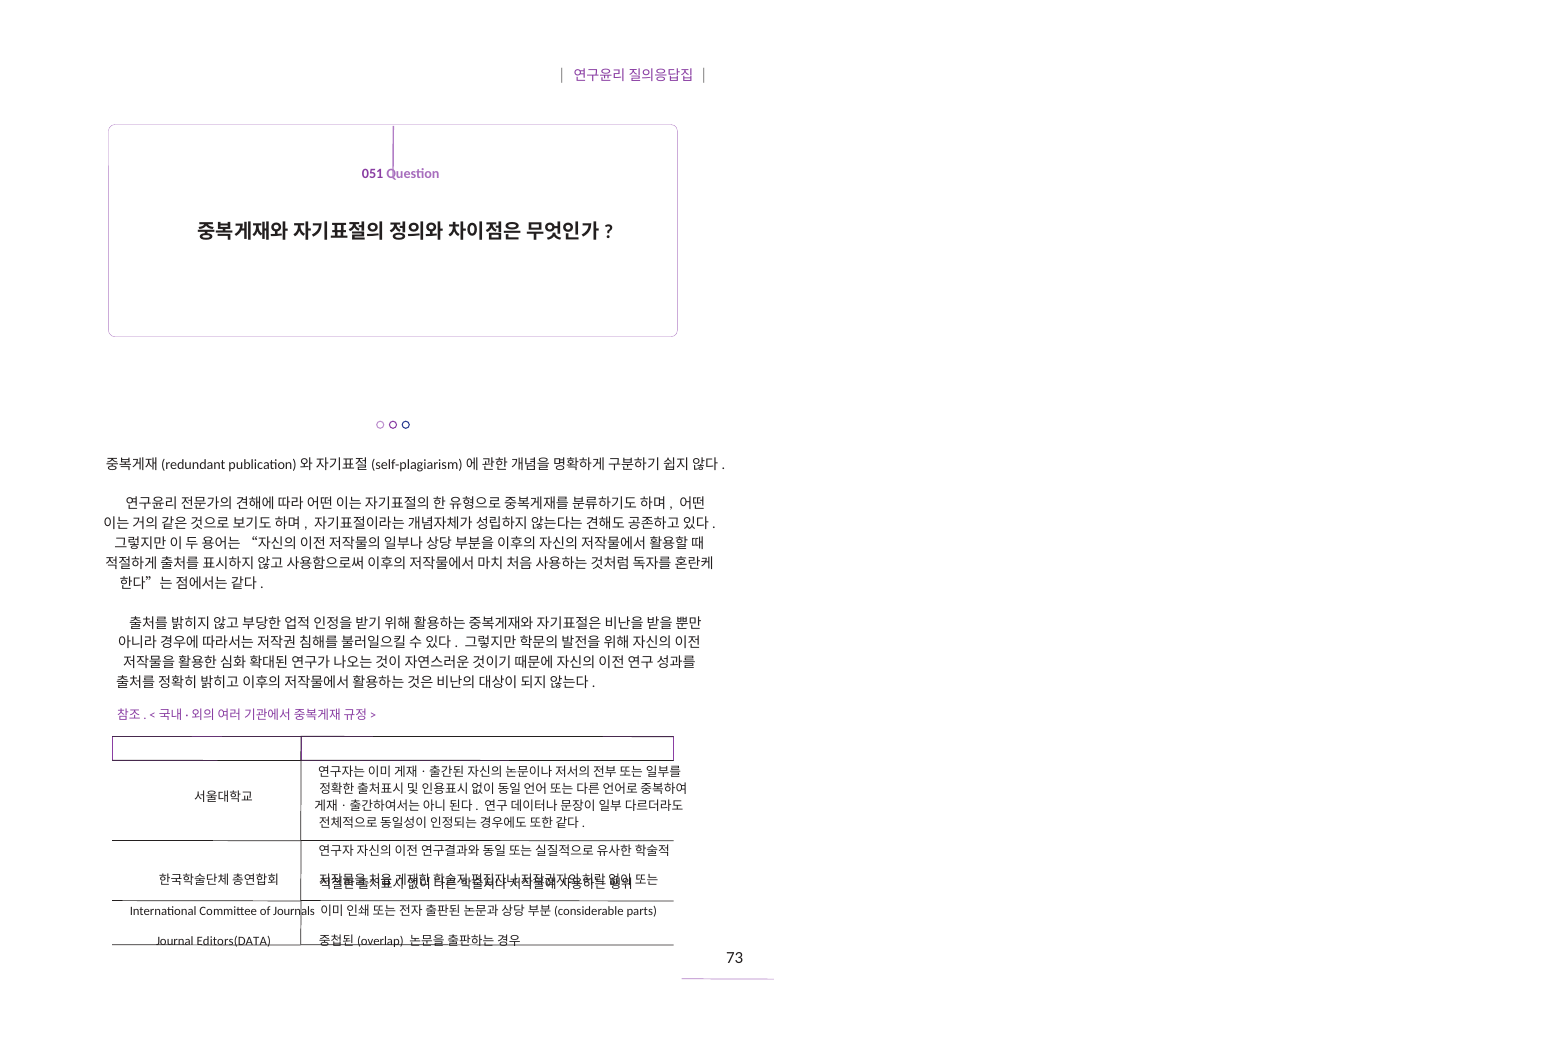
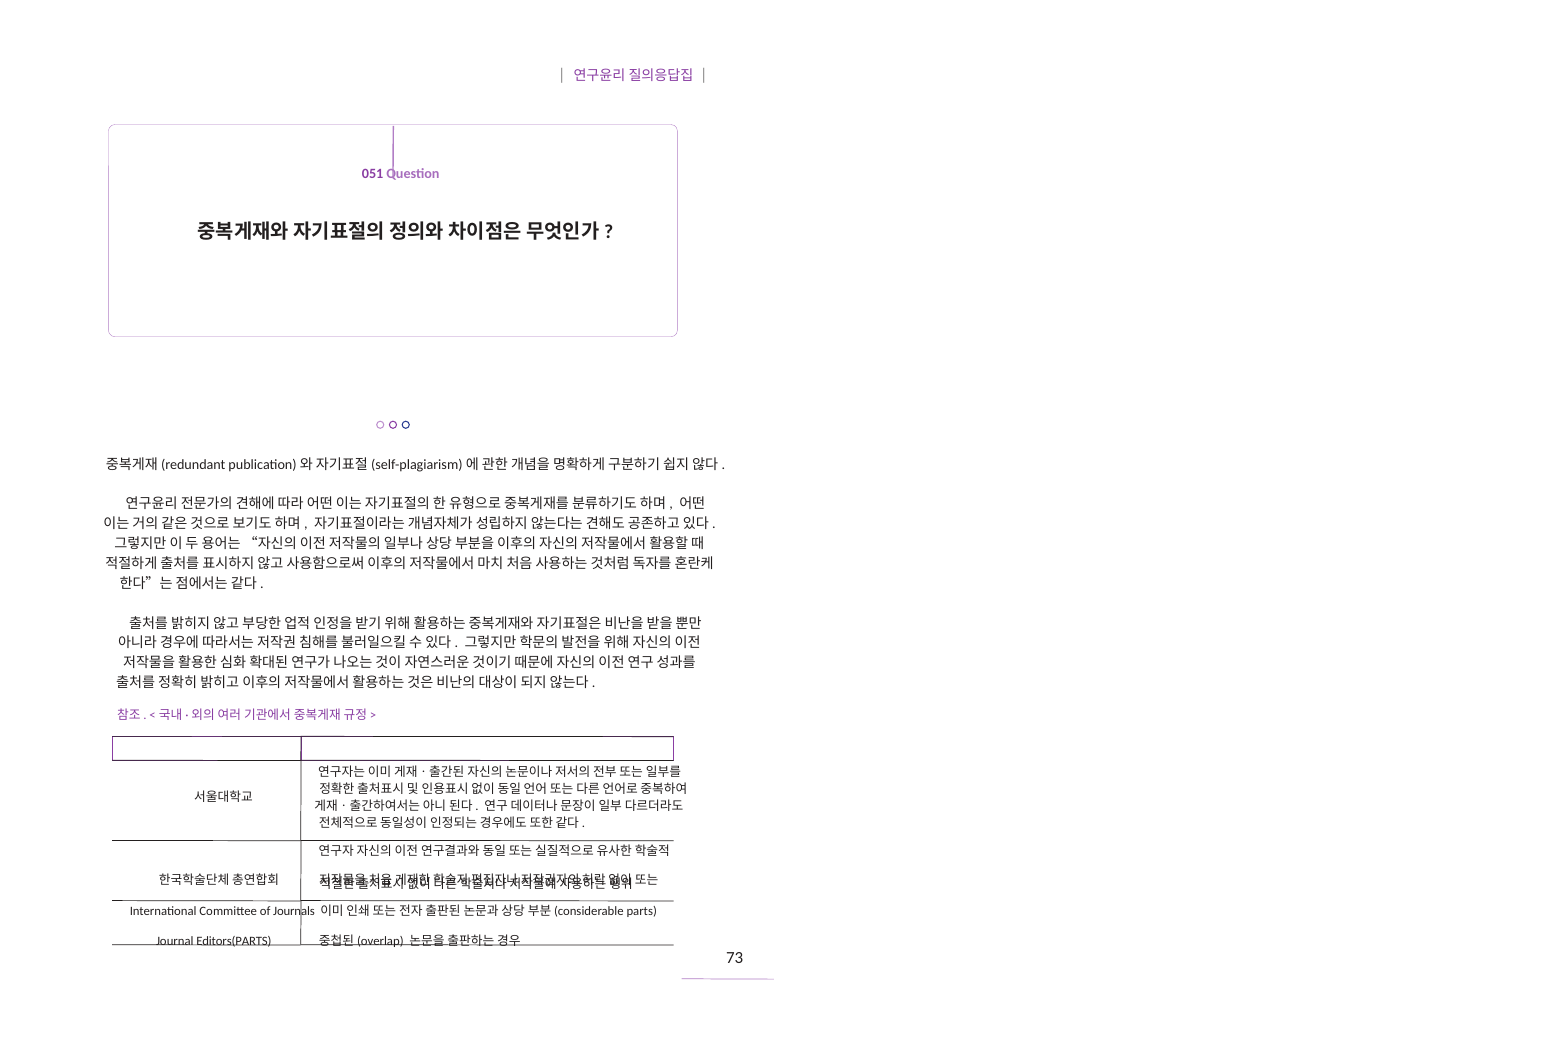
Editors(DATA: Editors(DATA -> Editors(PARTS
